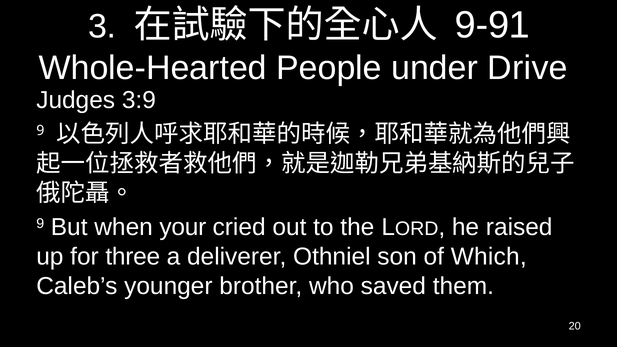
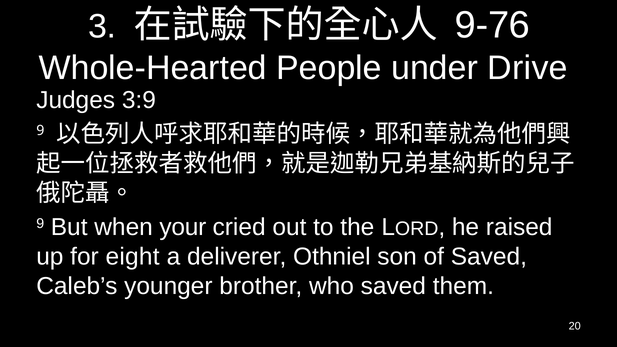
9-91: 9-91 -> 9-76
three: three -> eight
of Which: Which -> Saved
